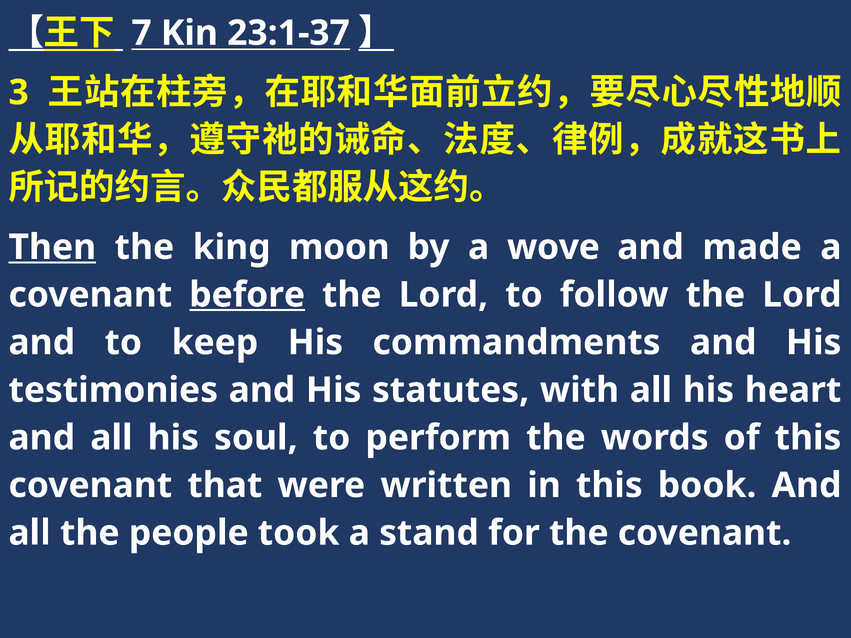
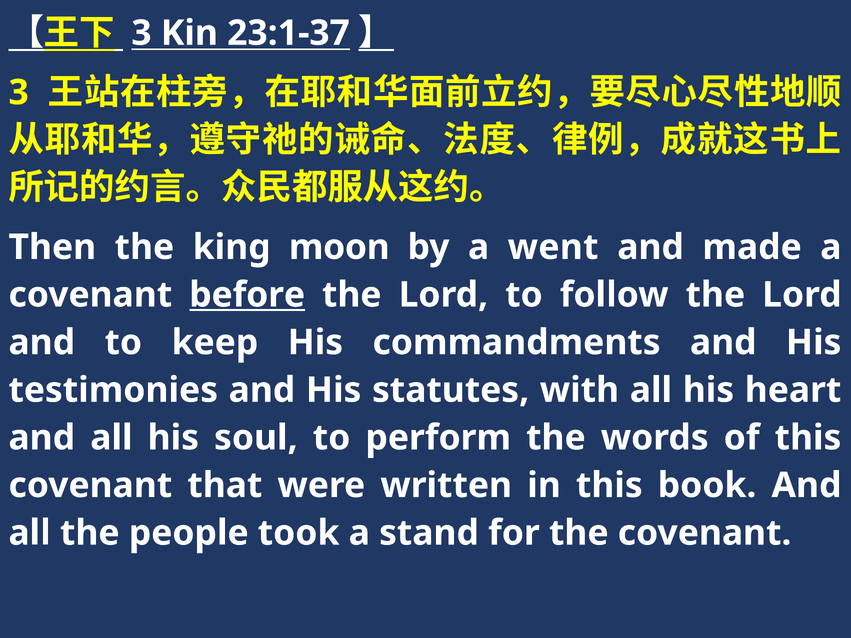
7 at (141, 33): 7 -> 3
Then underline: present -> none
wove: wove -> went
